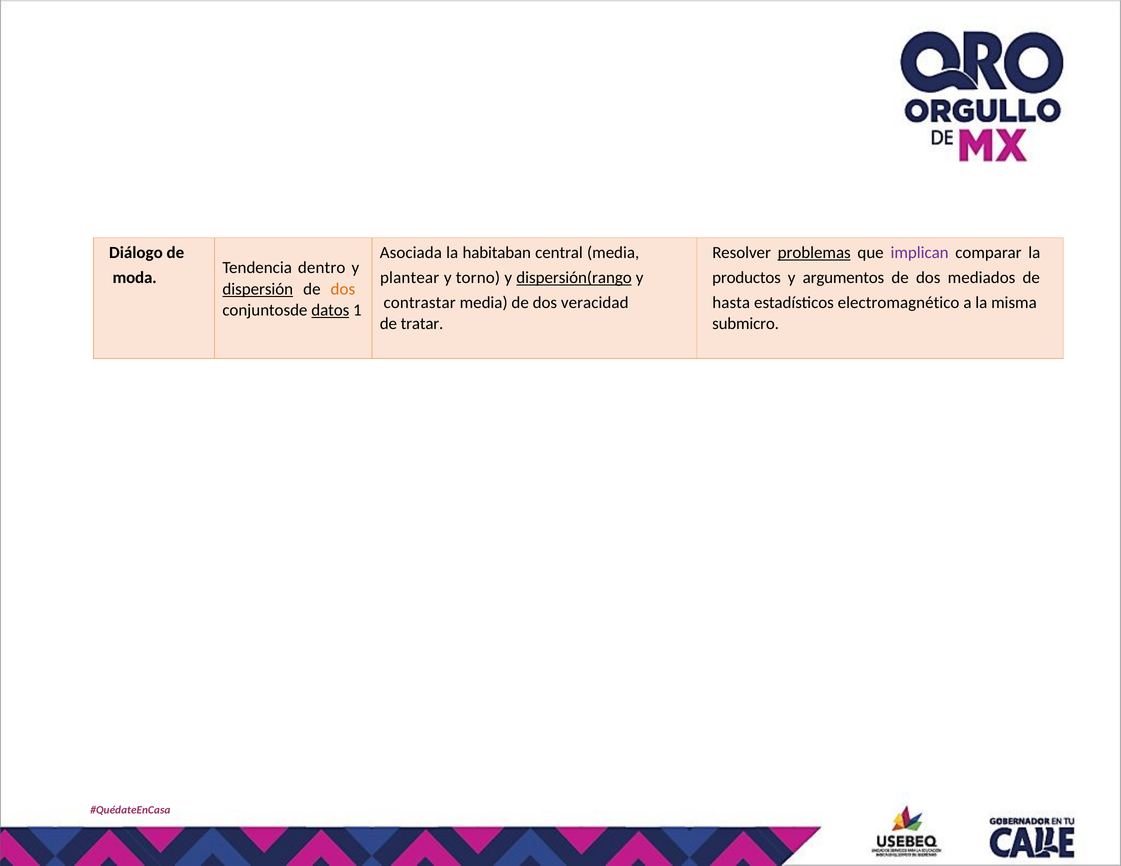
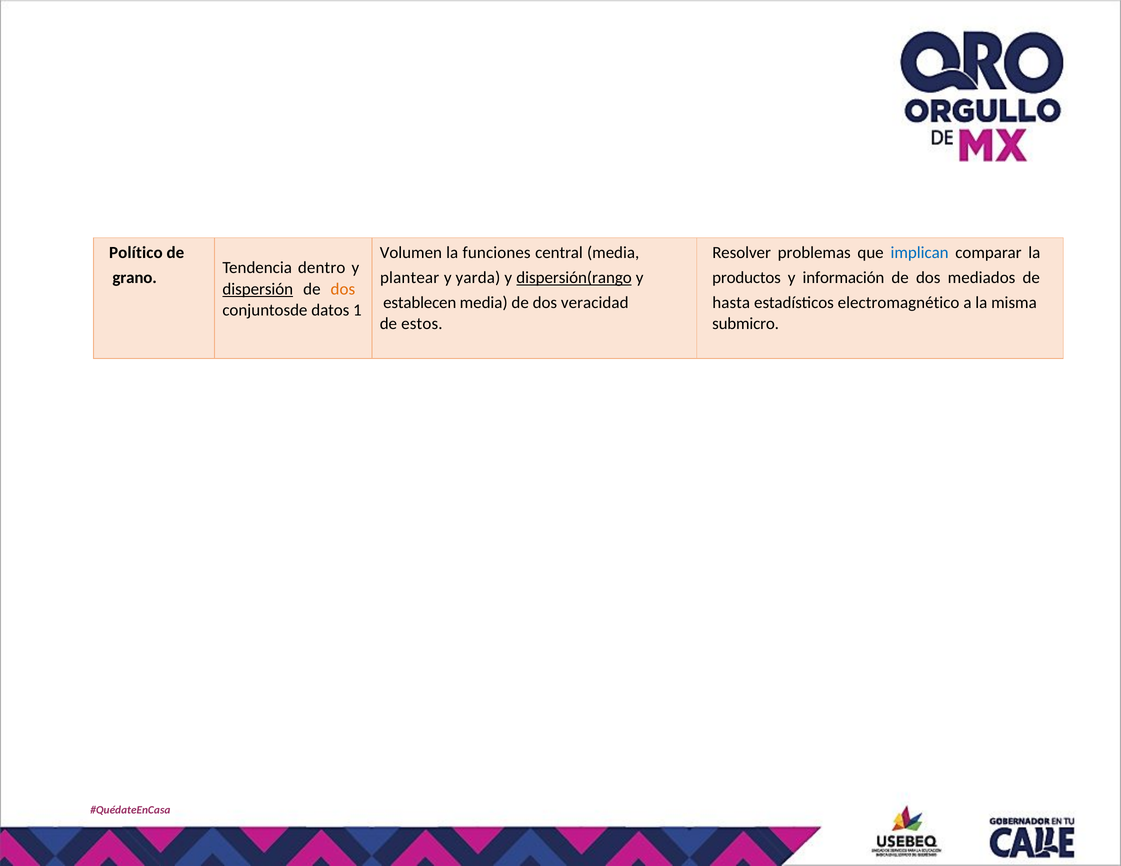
Diálogo: Diálogo -> Político
Asociada: Asociada -> Volumen
habitaban: habitaban -> funciones
problemas underline: present -> none
implican colour: purple -> blue
moda: moda -> grano
torno: torno -> yarda
argumentos: argumentos -> información
contrastar: contrastar -> establecen
datos underline: present -> none
tratar: tratar -> estos
